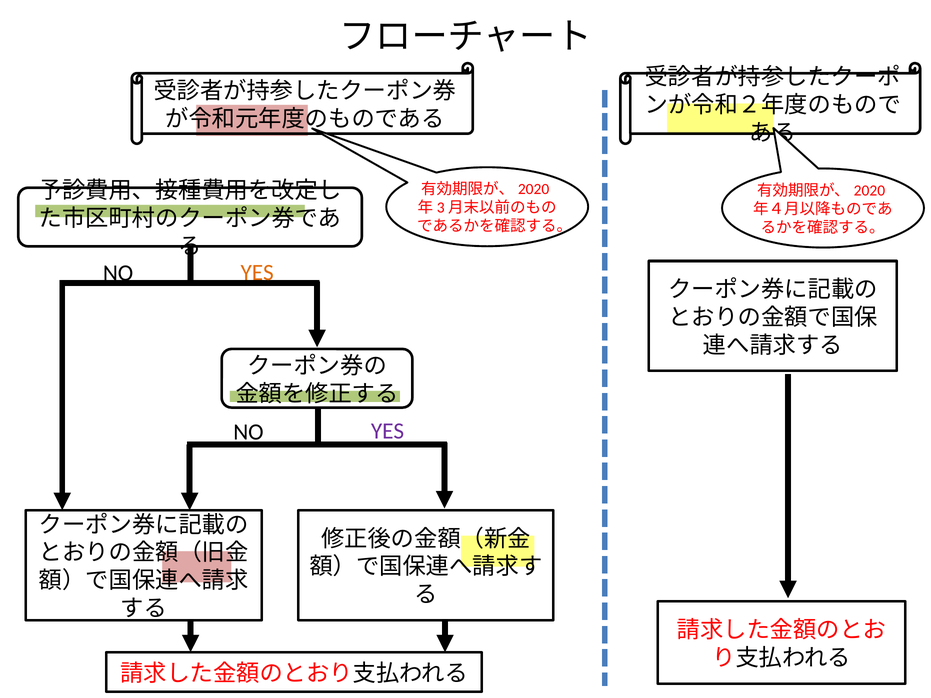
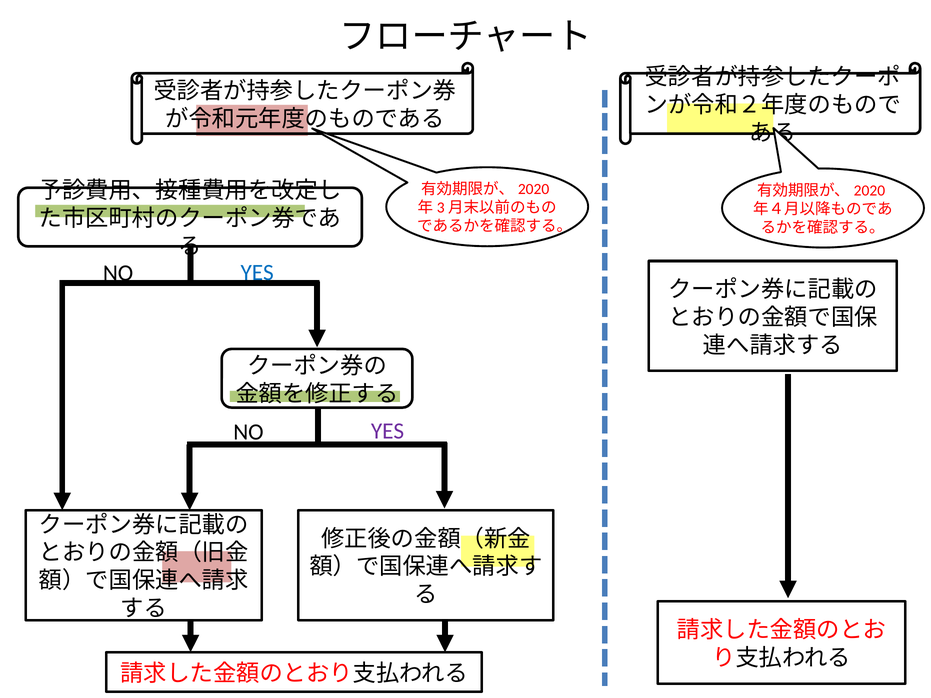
YES at (257, 272) colour: orange -> blue
